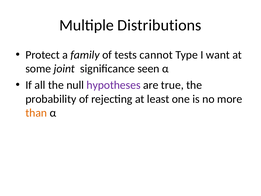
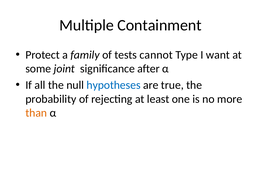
Distributions: Distributions -> Containment
seen: seen -> after
hypotheses colour: purple -> blue
